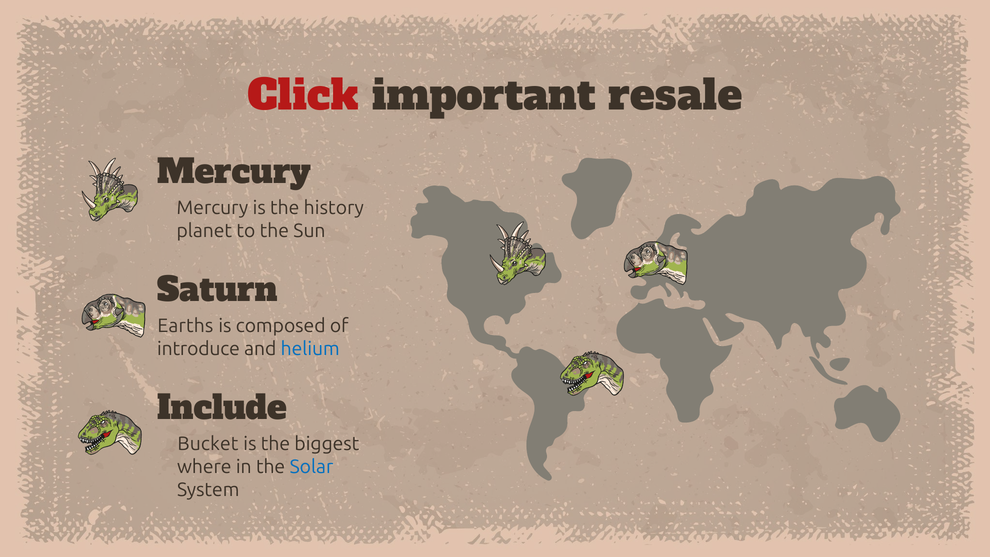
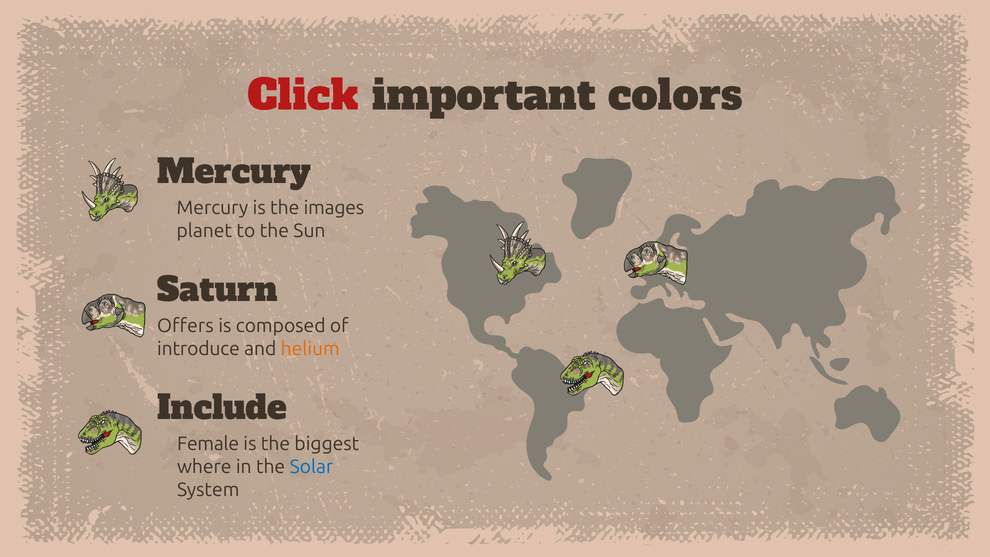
resale: resale -> colors
history: history -> images
Earths: Earths -> Offers
helium colour: blue -> orange
Bucket: Bucket -> Female
